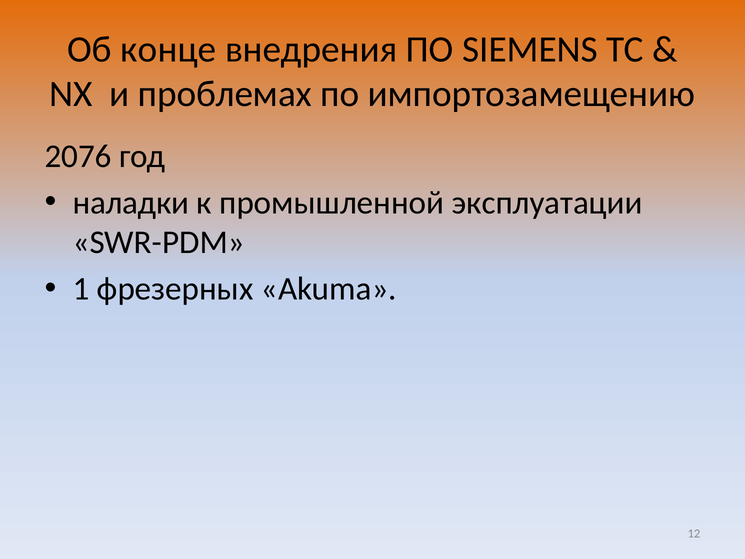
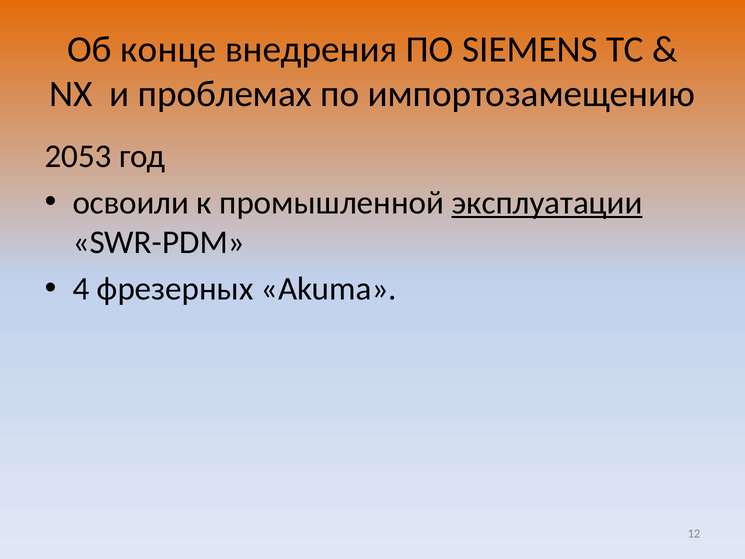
2076: 2076 -> 2053
наладки: наладки -> освоили
эксплуатации underline: none -> present
1: 1 -> 4
